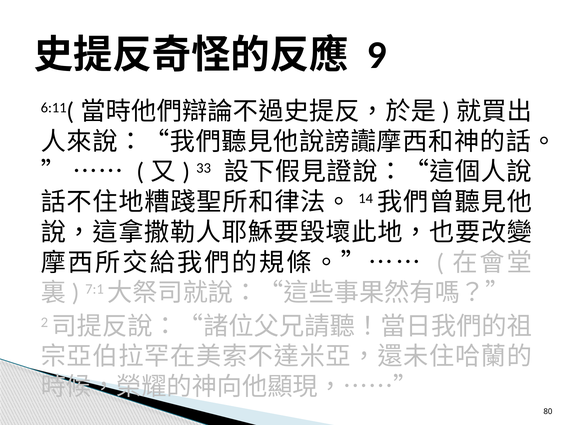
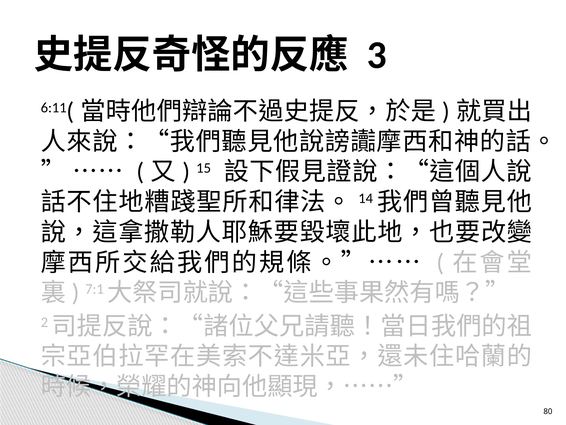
9: 9 -> 3
33: 33 -> 15
